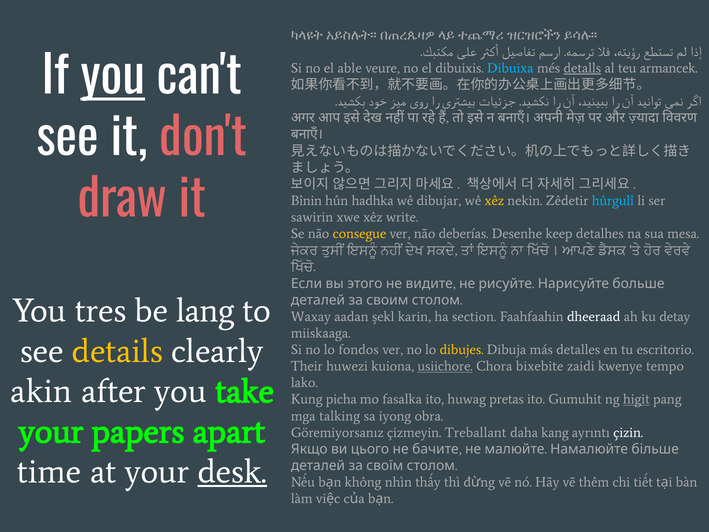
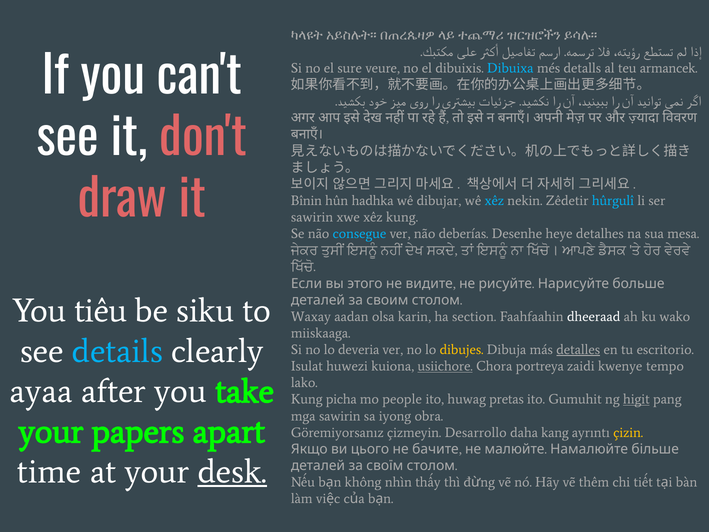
you at (113, 77) underline: present -> none
able: able -> sure
detalls underline: present -> none
xêz at (494, 201) colour: yellow -> light blue
xêz write: write -> kung
consegue colour: yellow -> light blue
keep: keep -> heye
tres: tres -> tiêu
lang: lang -> siku
şekl: şekl -> olsa
detay: detay -> wako
details colour: yellow -> light blue
fondos: fondos -> deveria
detalles underline: none -> present
Their: Their -> Isulat
bixebite: bixebite -> portreya
akin: akin -> ayaa
fasalka: fasalka -> people
mga talking: talking -> sawirin
Treballant: Treballant -> Desarrollo
çizin colour: white -> yellow
